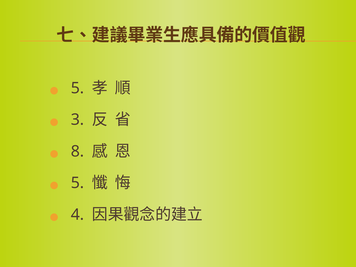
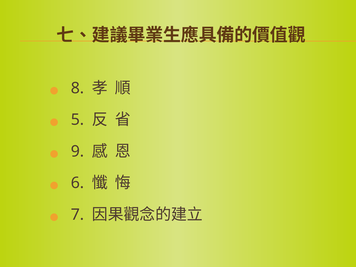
5 at (77, 88): 5 -> 8
3: 3 -> 5
8: 8 -> 9
5 at (77, 183): 5 -> 6
4: 4 -> 7
